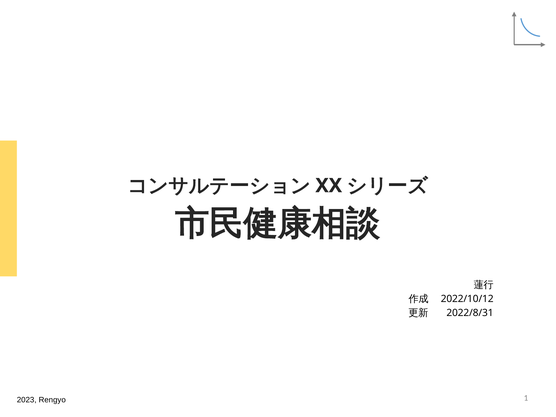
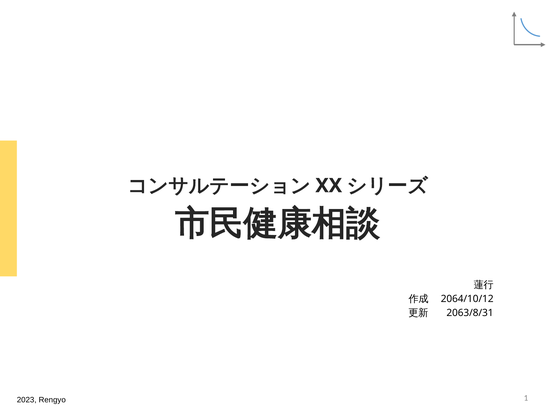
2022/10/12: 2022/10/12 -> 2064/10/12
2022/8/31: 2022/8/31 -> 2063/8/31
